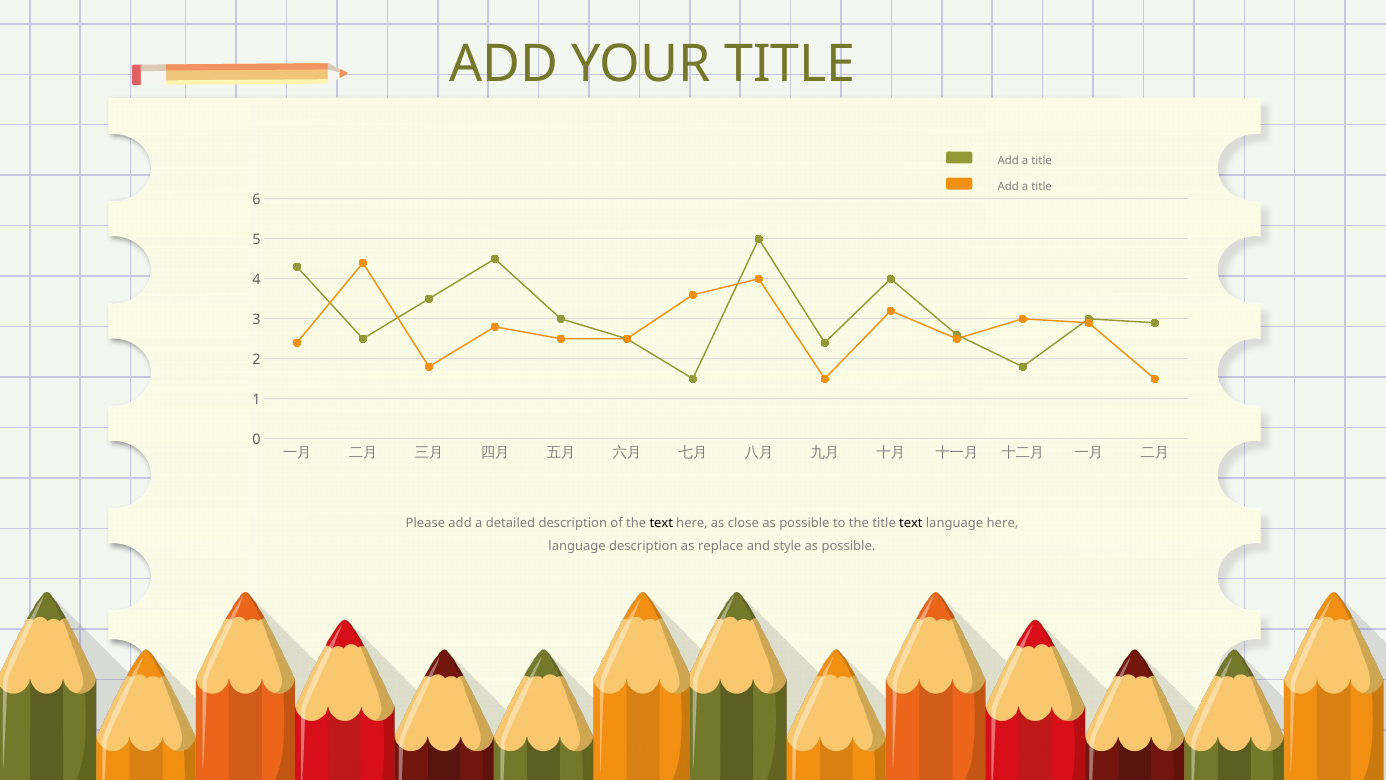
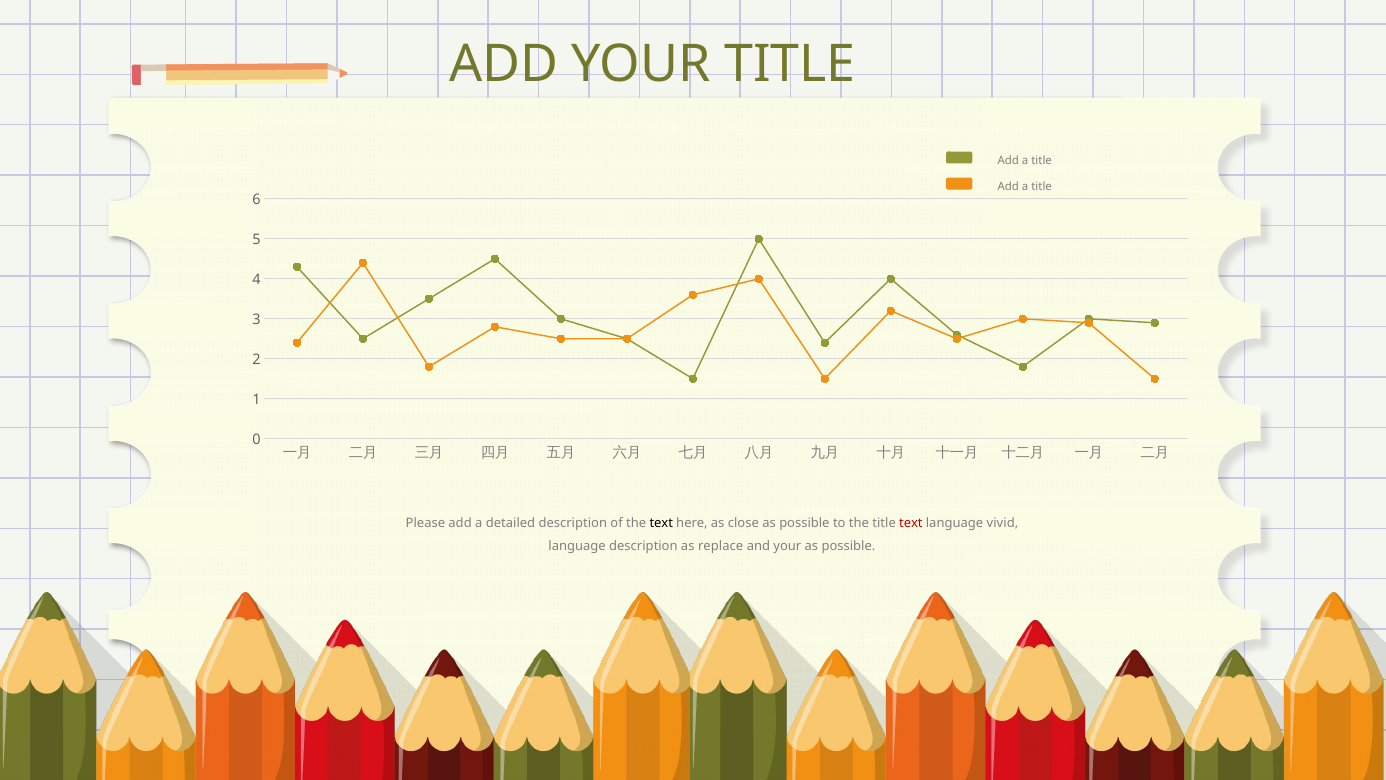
text at (911, 523) colour: black -> red
language here: here -> vivid
and style: style -> your
